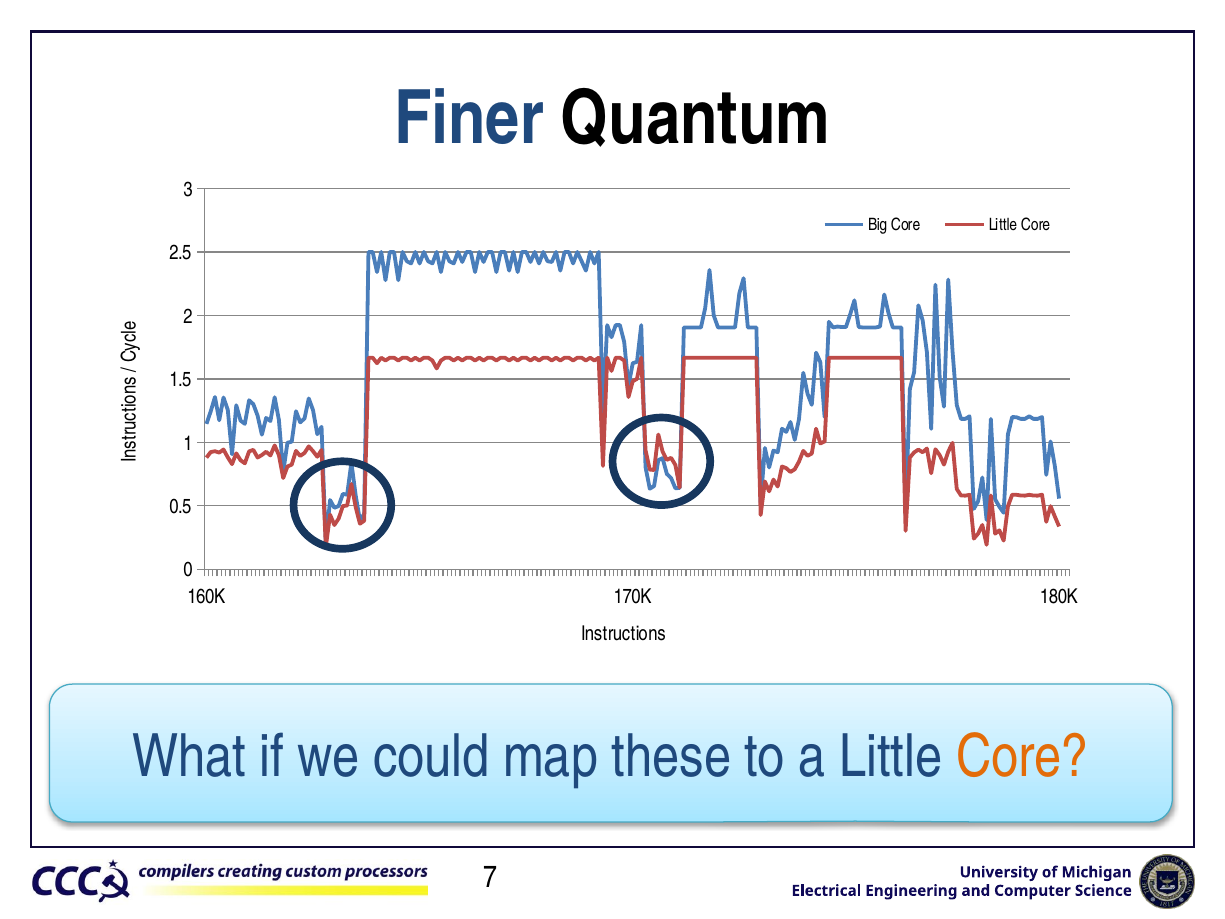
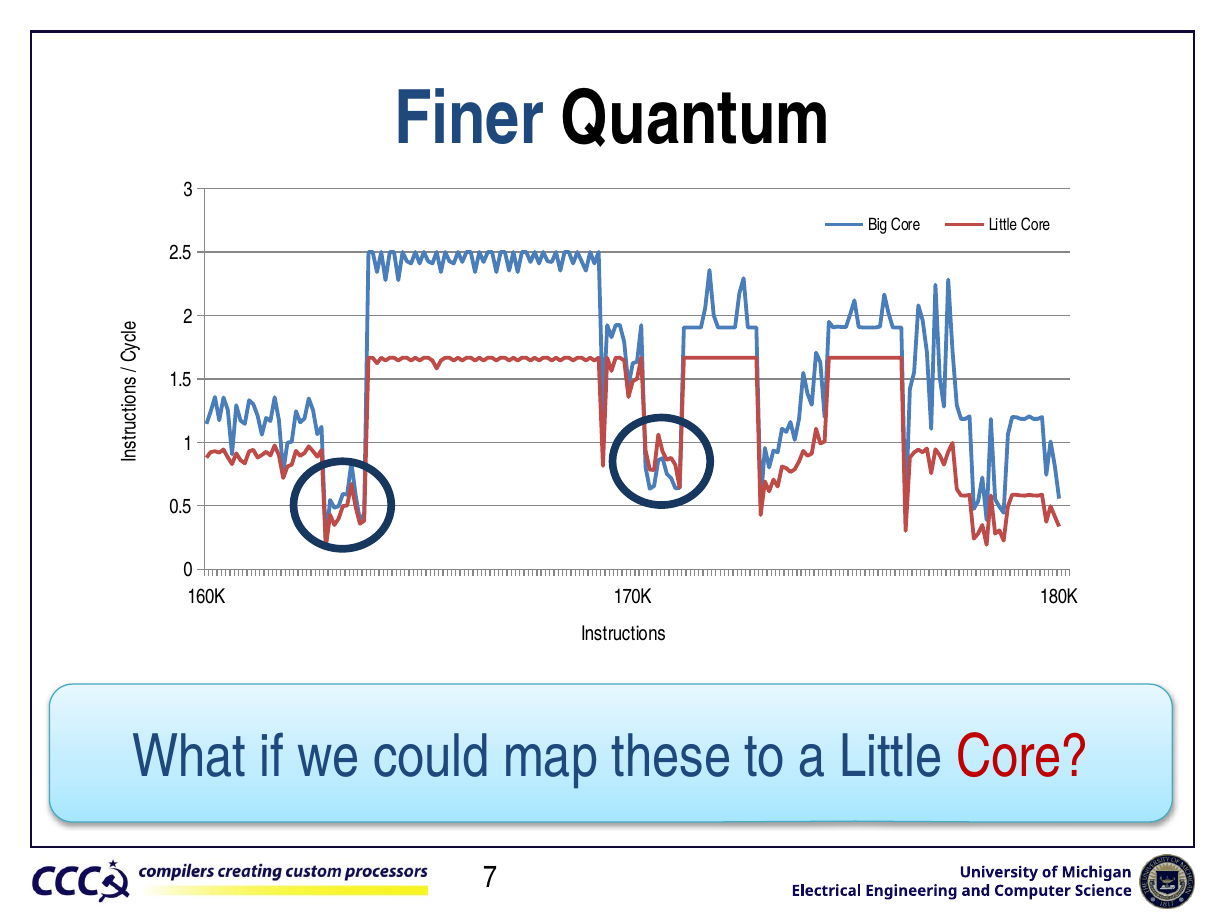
Core at (1022, 757) colour: orange -> red
